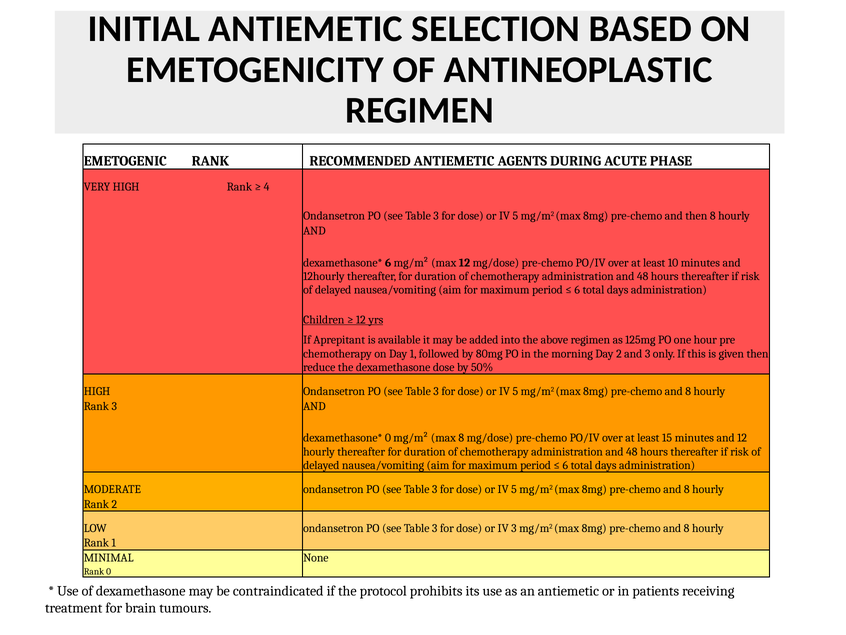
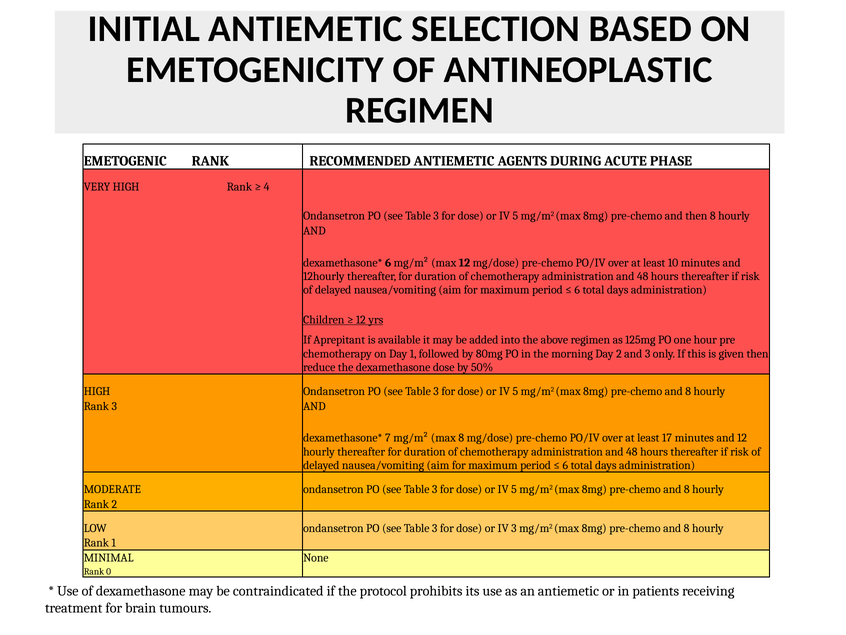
0 at (388, 438): 0 -> 7
15: 15 -> 17
